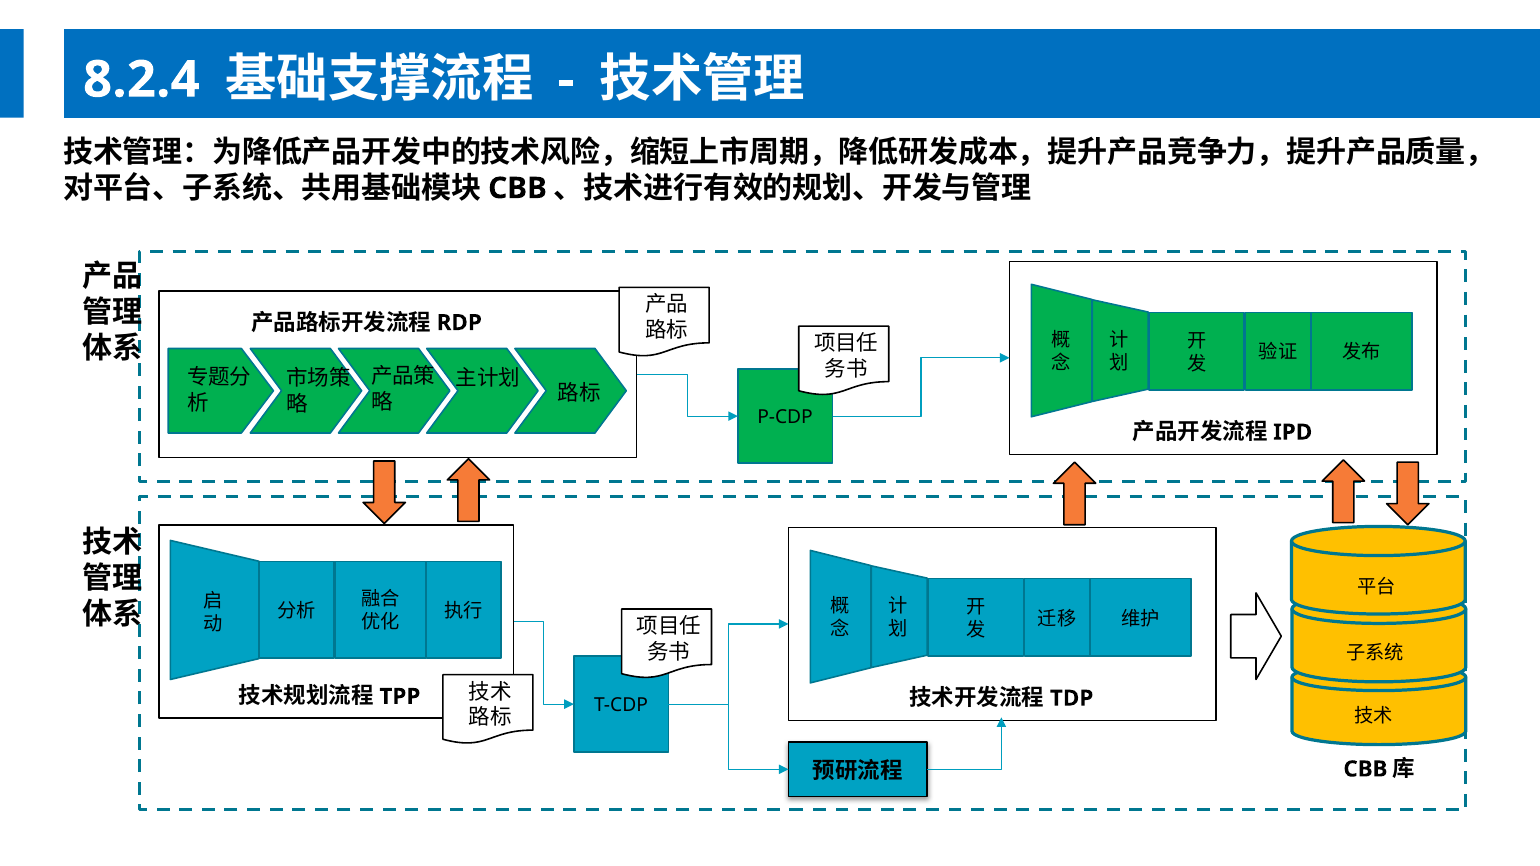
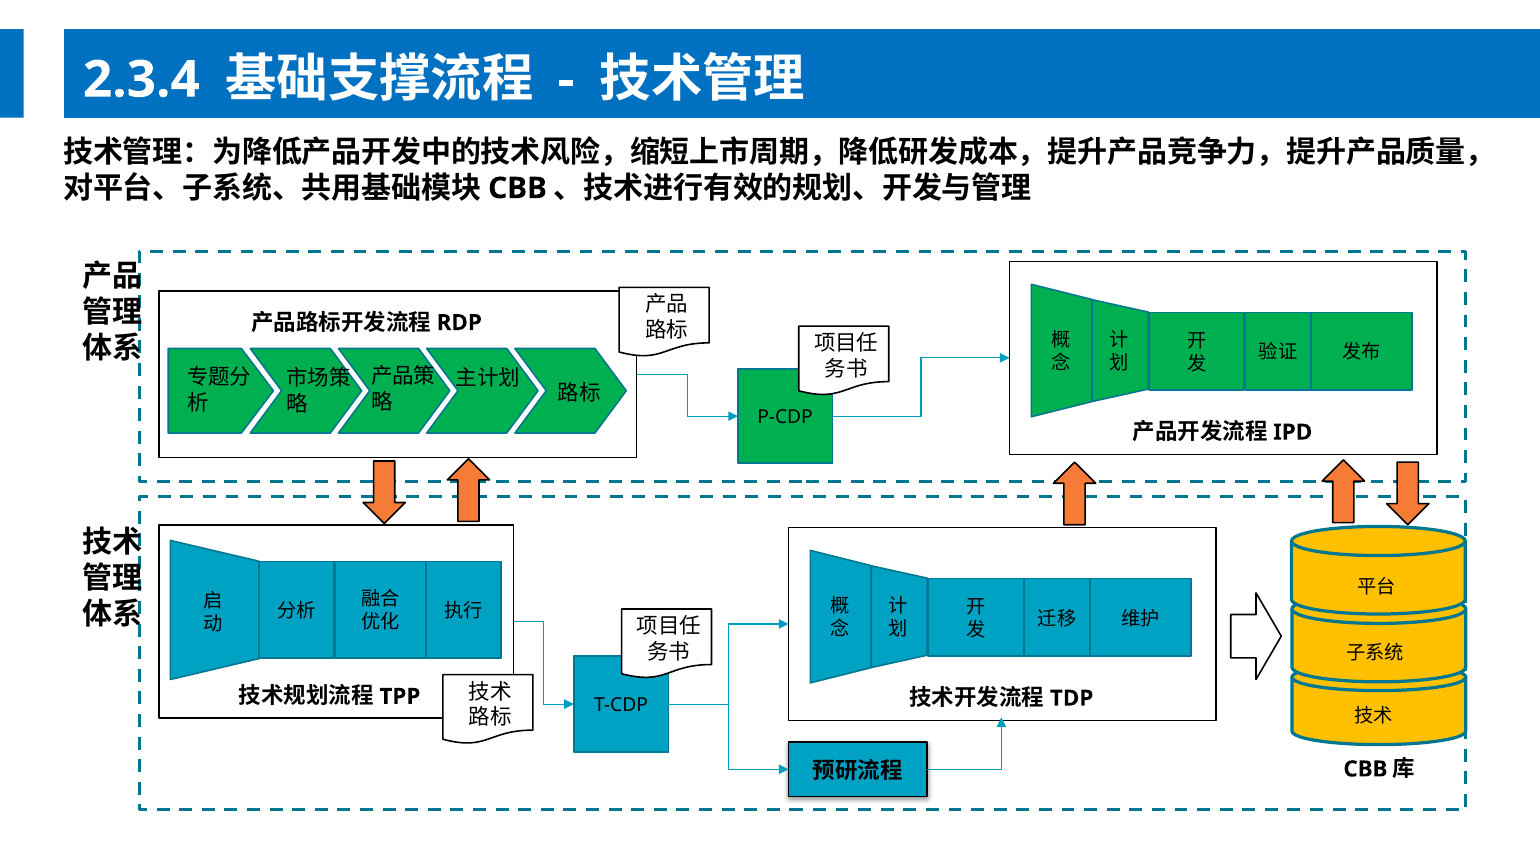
8.2.4: 8.2.4 -> 2.3.4
